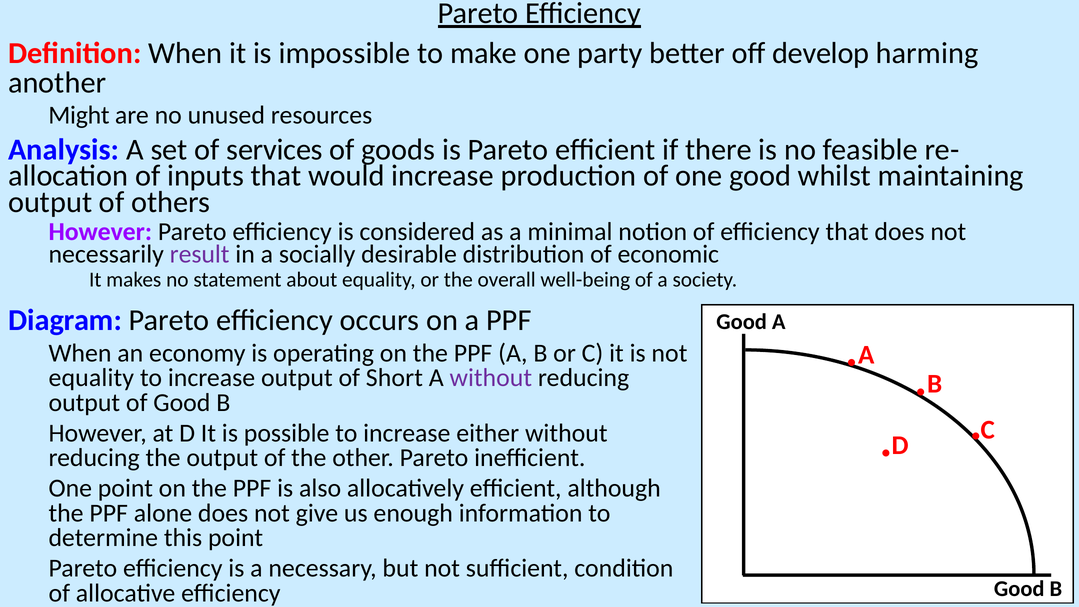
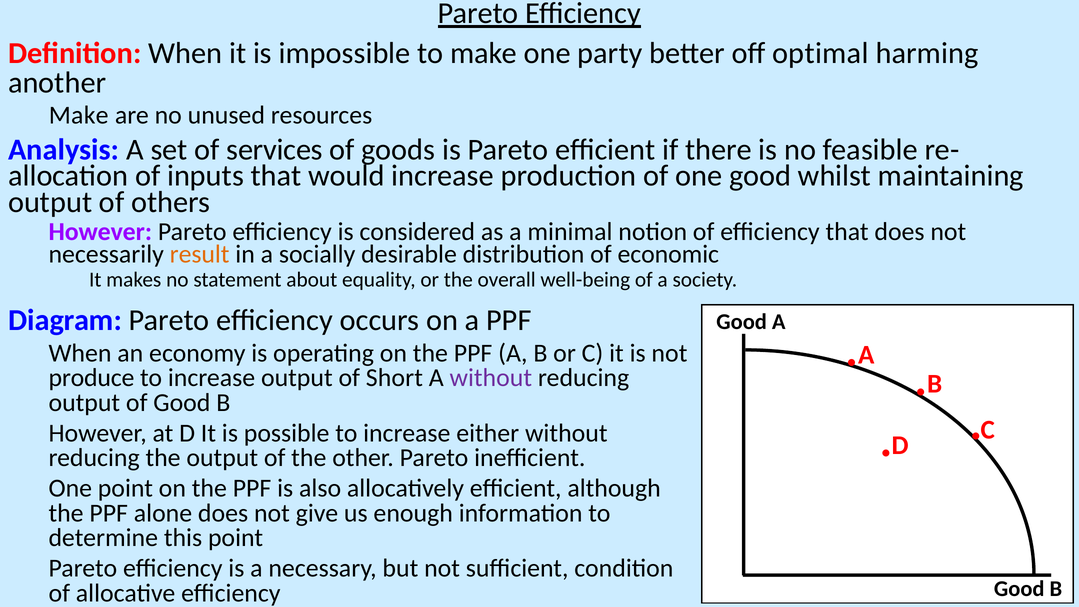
develop: develop -> optimal
Might at (79, 115): Might -> Make
result colour: purple -> orange
equality at (91, 378): equality -> produce
